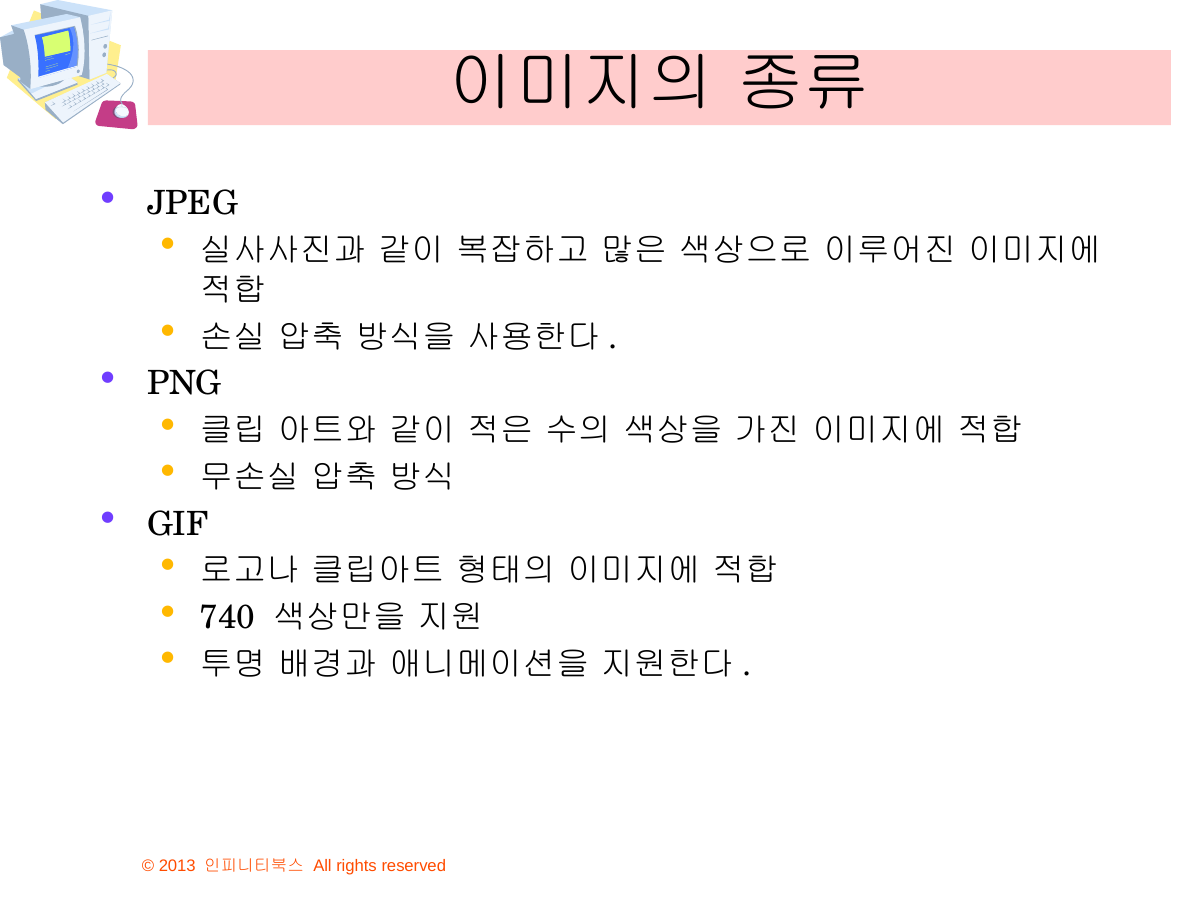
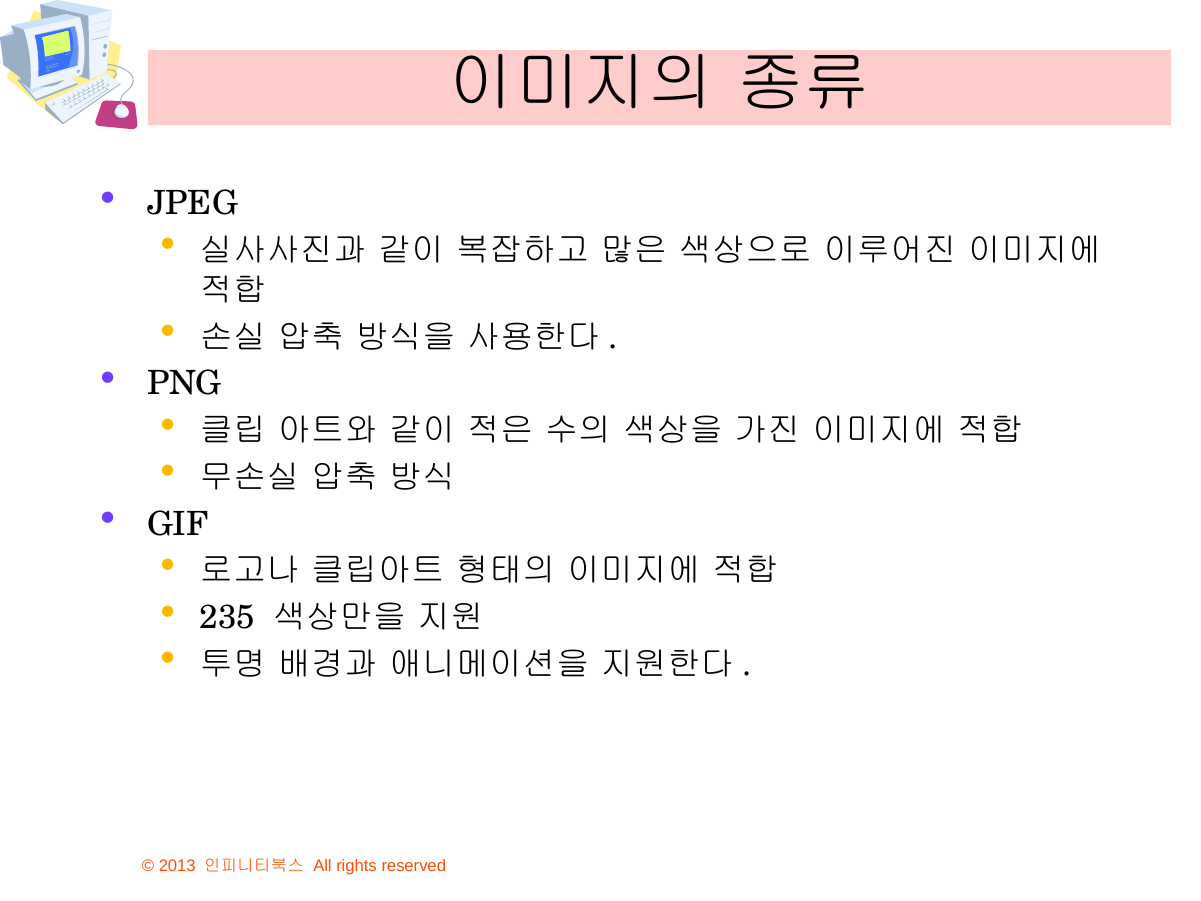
740: 740 -> 235
